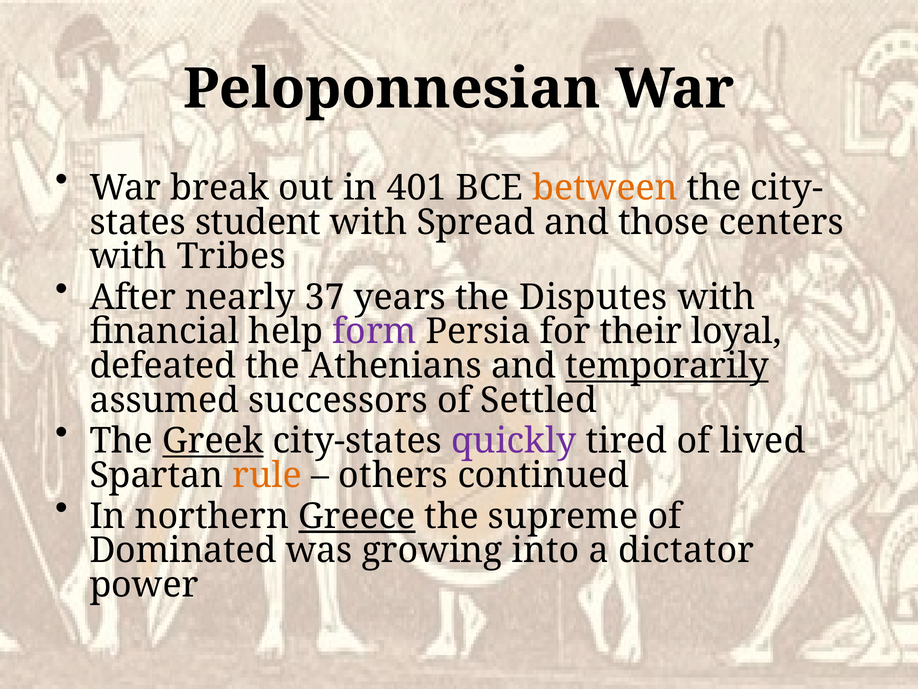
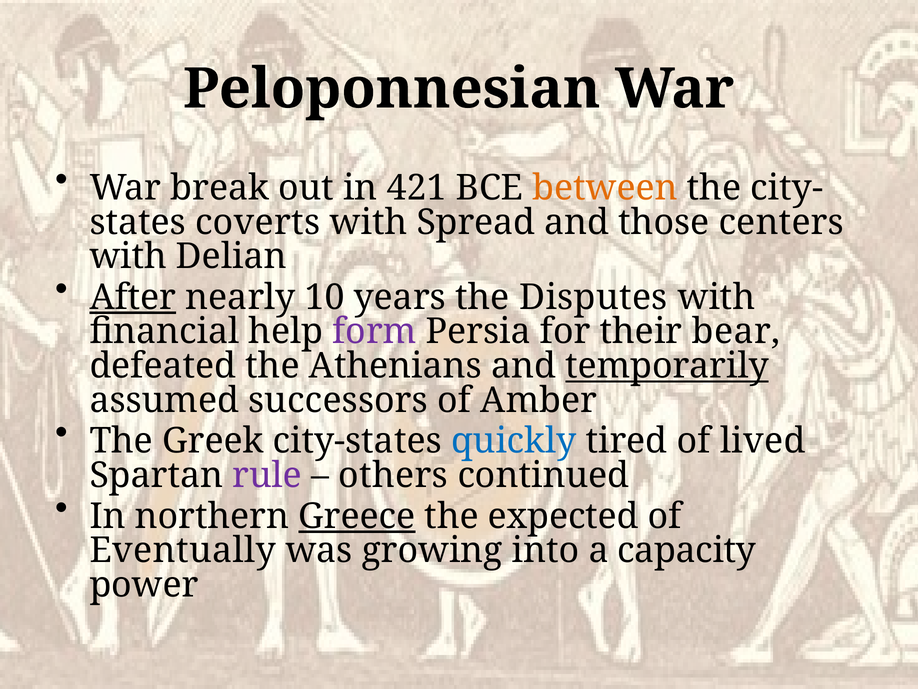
401: 401 -> 421
student: student -> coverts
Tribes: Tribes -> Delian
After underline: none -> present
37: 37 -> 10
loyal: loyal -> bear
Settled: Settled -> Amber
Greek underline: present -> none
quickly colour: purple -> blue
rule colour: orange -> purple
supreme: supreme -> expected
Dominated: Dominated -> Eventually
dictator: dictator -> capacity
